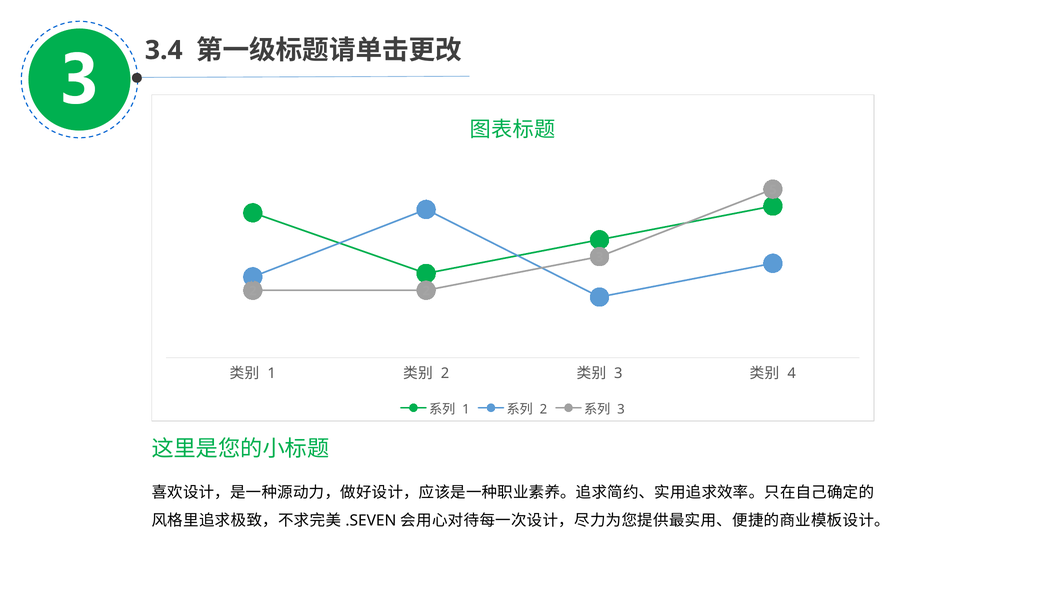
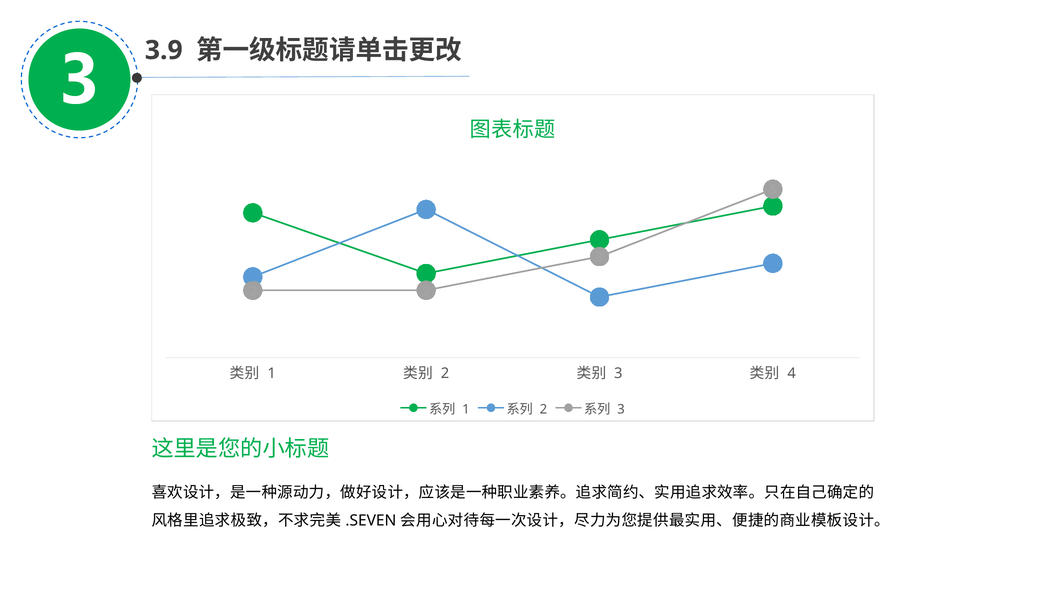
3.4: 3.4 -> 3.9
